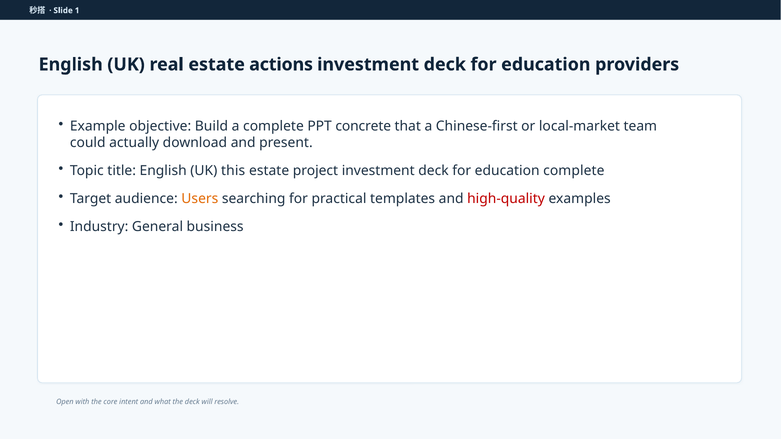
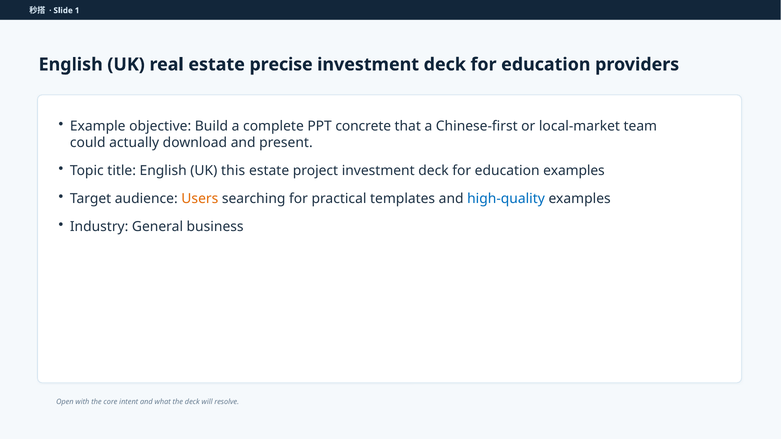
actions: actions -> precise
education complete: complete -> examples
high-quality colour: red -> blue
